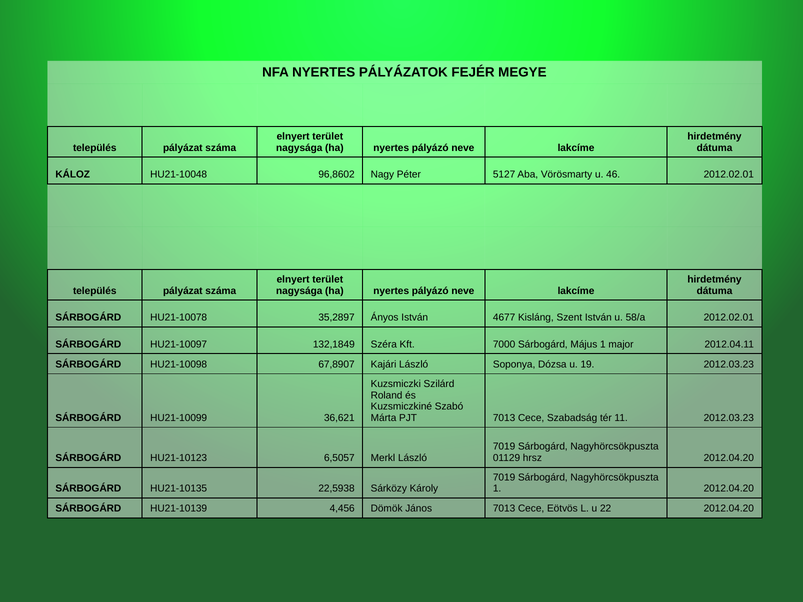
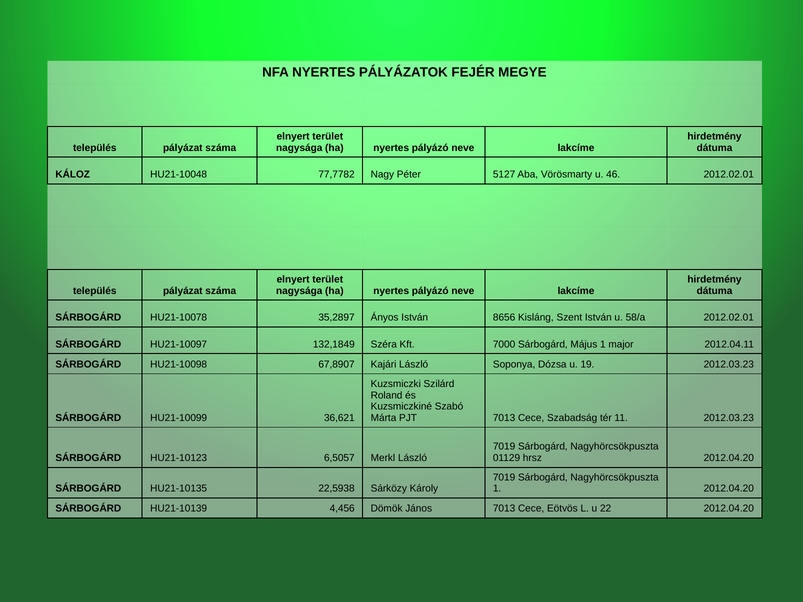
96,8602: 96,8602 -> 77,7782
4677: 4677 -> 8656
